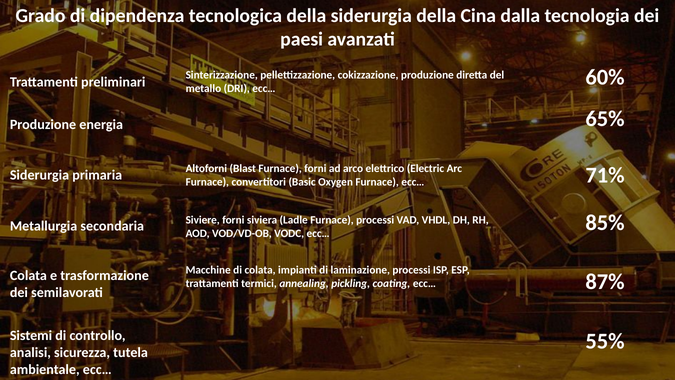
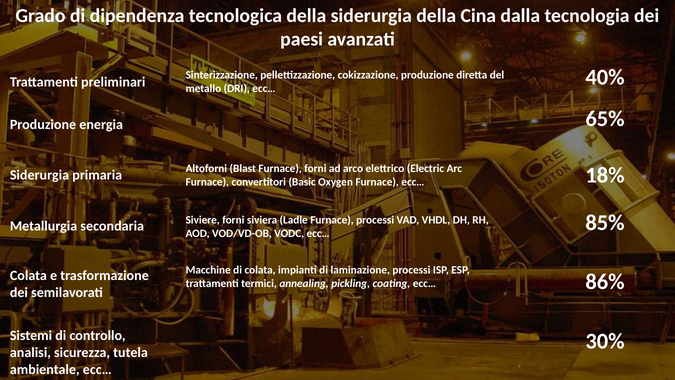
60%: 60% -> 40%
71%: 71% -> 18%
87%: 87% -> 86%
55%: 55% -> 30%
